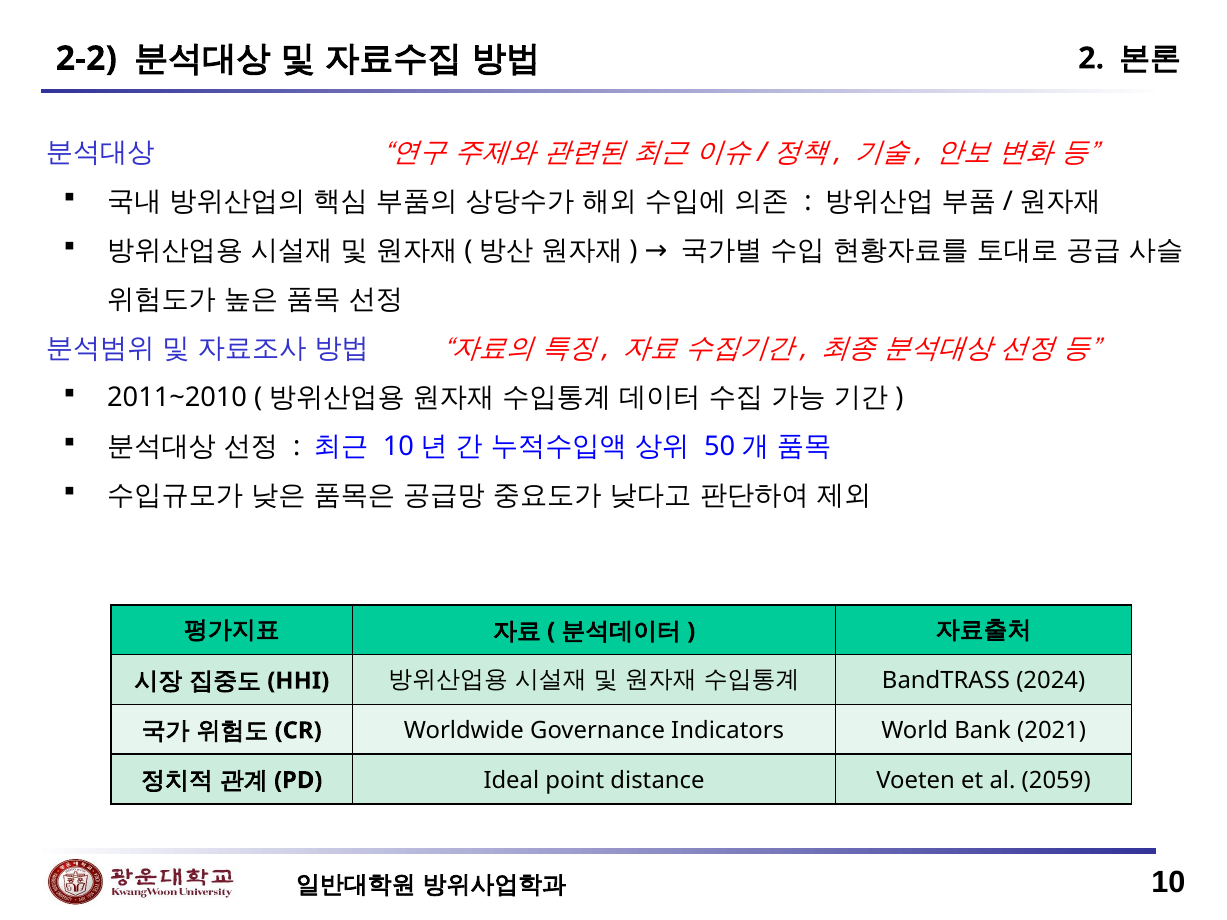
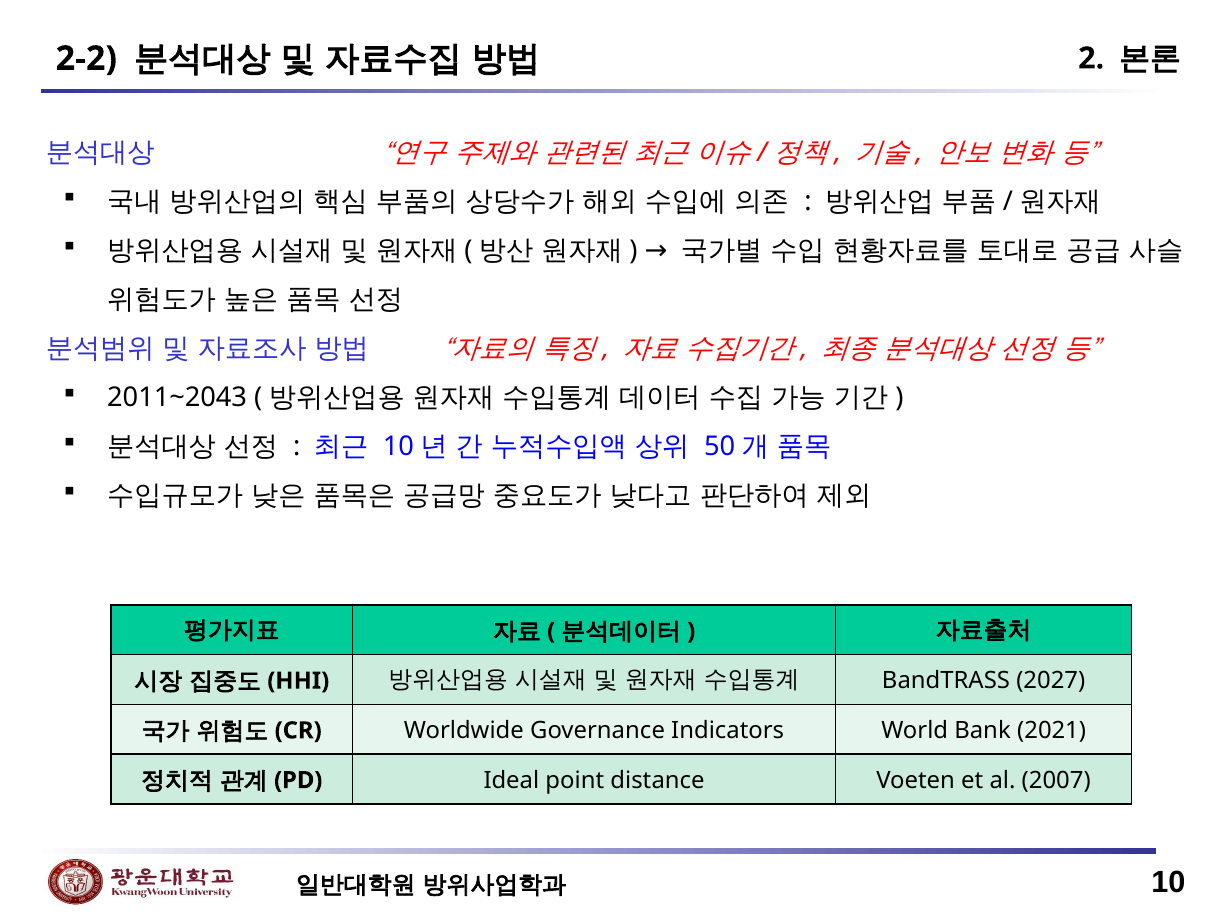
2011~2010: 2011~2010 -> 2011~2043
2024: 2024 -> 2027
2059: 2059 -> 2007
